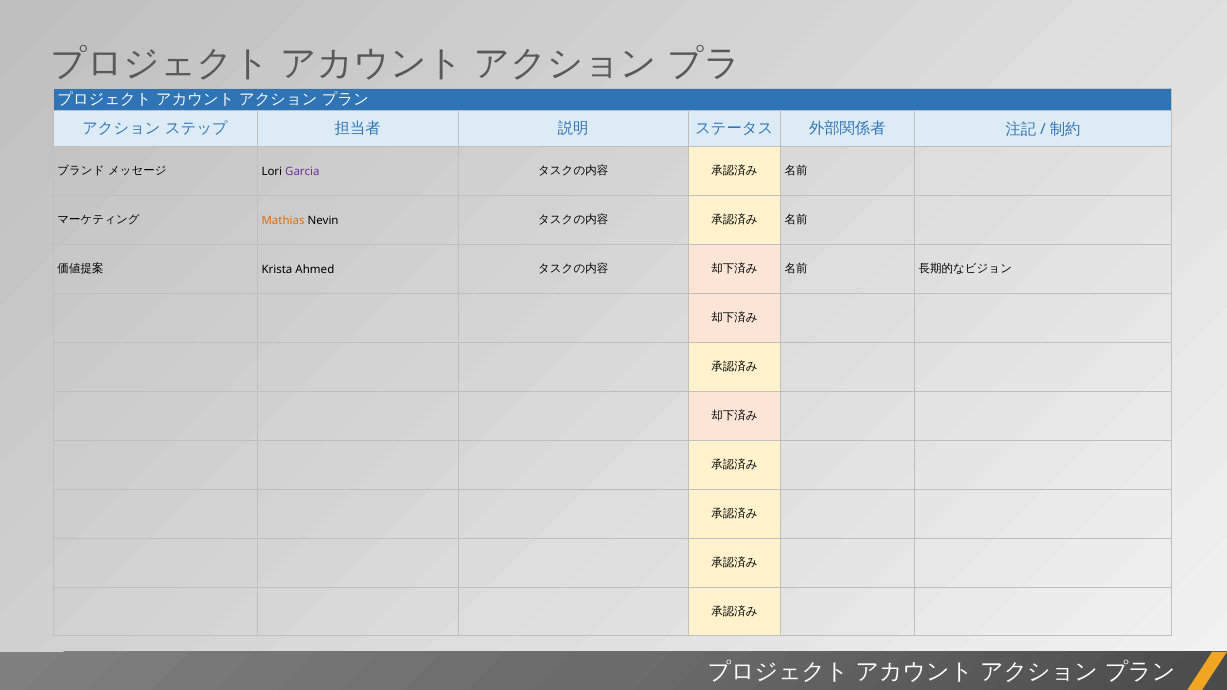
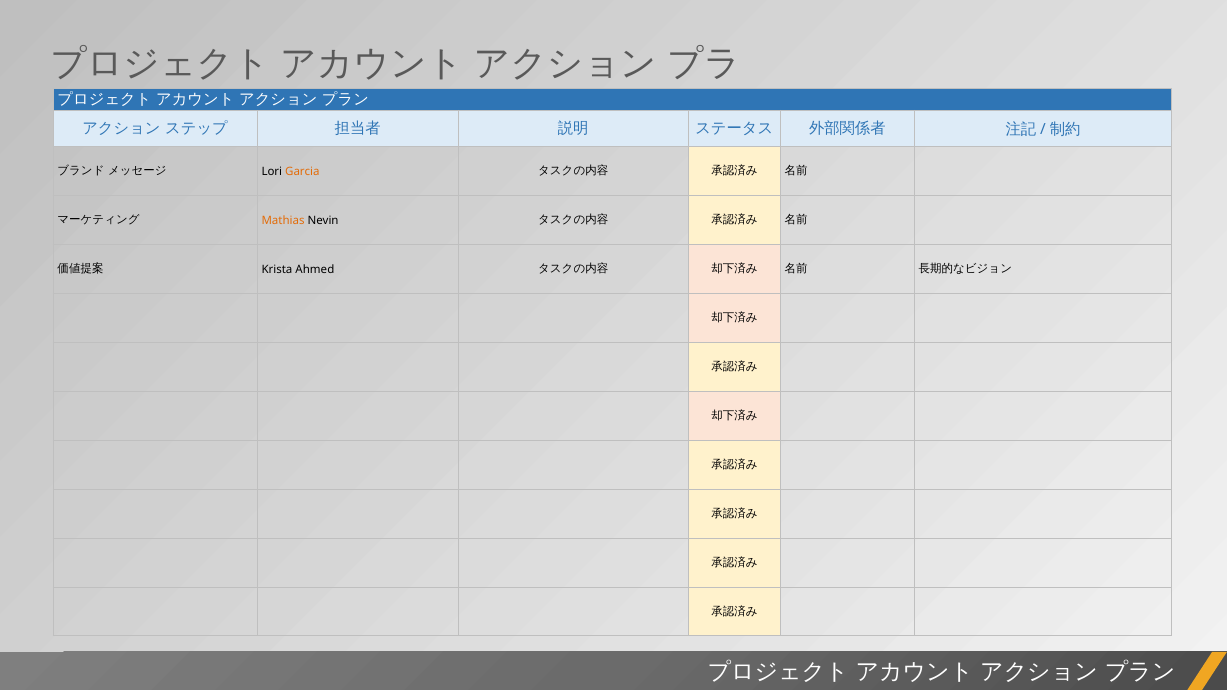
Garcia colour: purple -> orange
